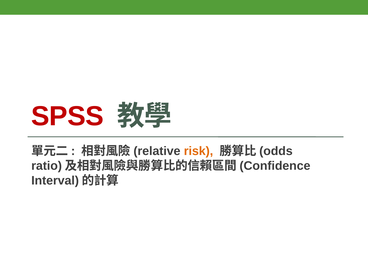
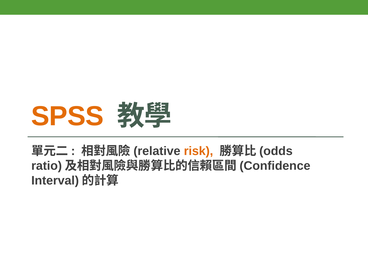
SPSS colour: red -> orange
